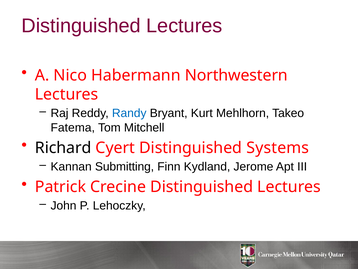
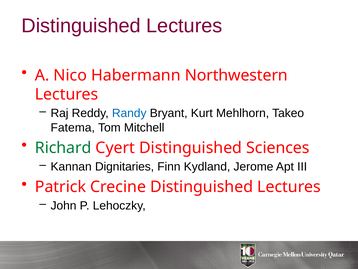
Richard colour: black -> green
Systems: Systems -> Sciences
Submitting: Submitting -> Dignitaries
